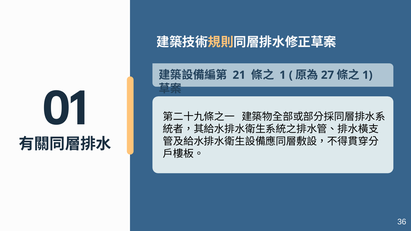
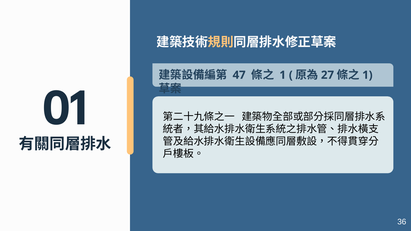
21: 21 -> 47
